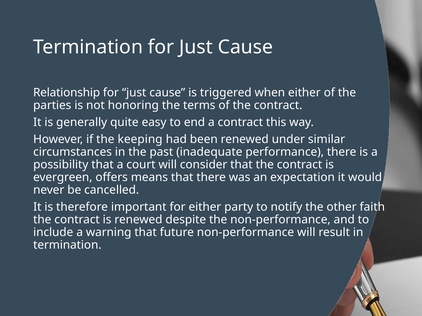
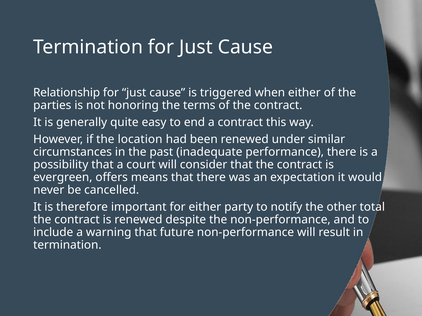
keeping: keeping -> location
faith: faith -> total
